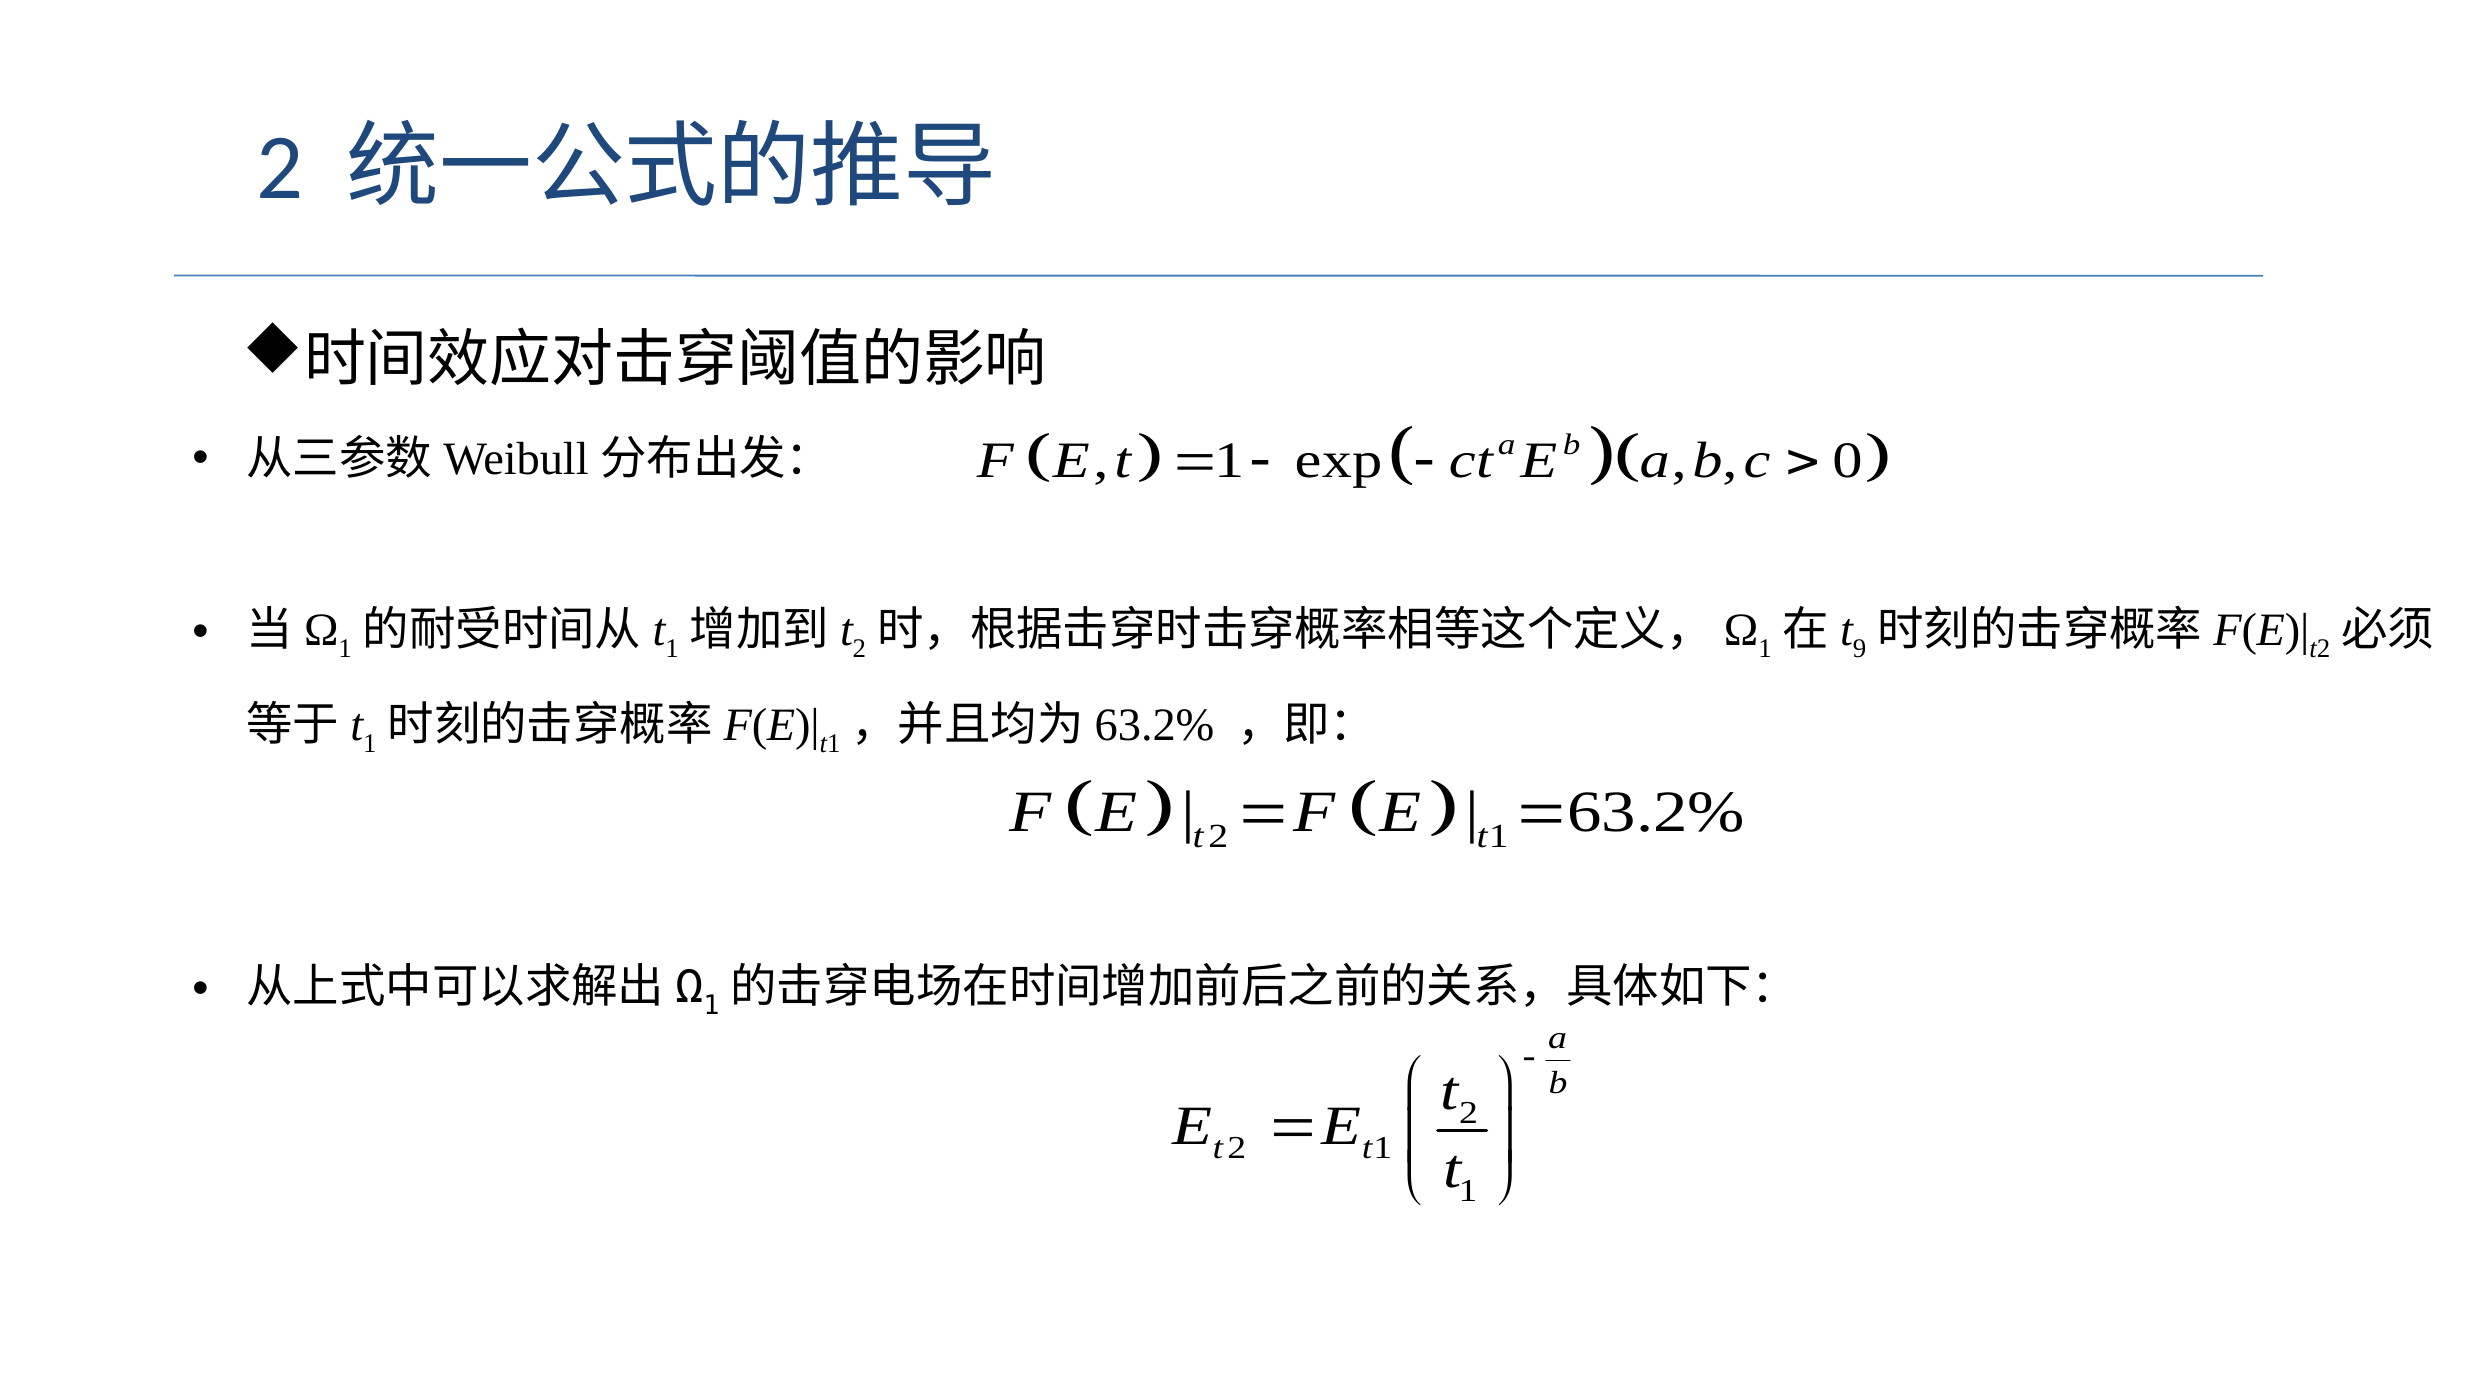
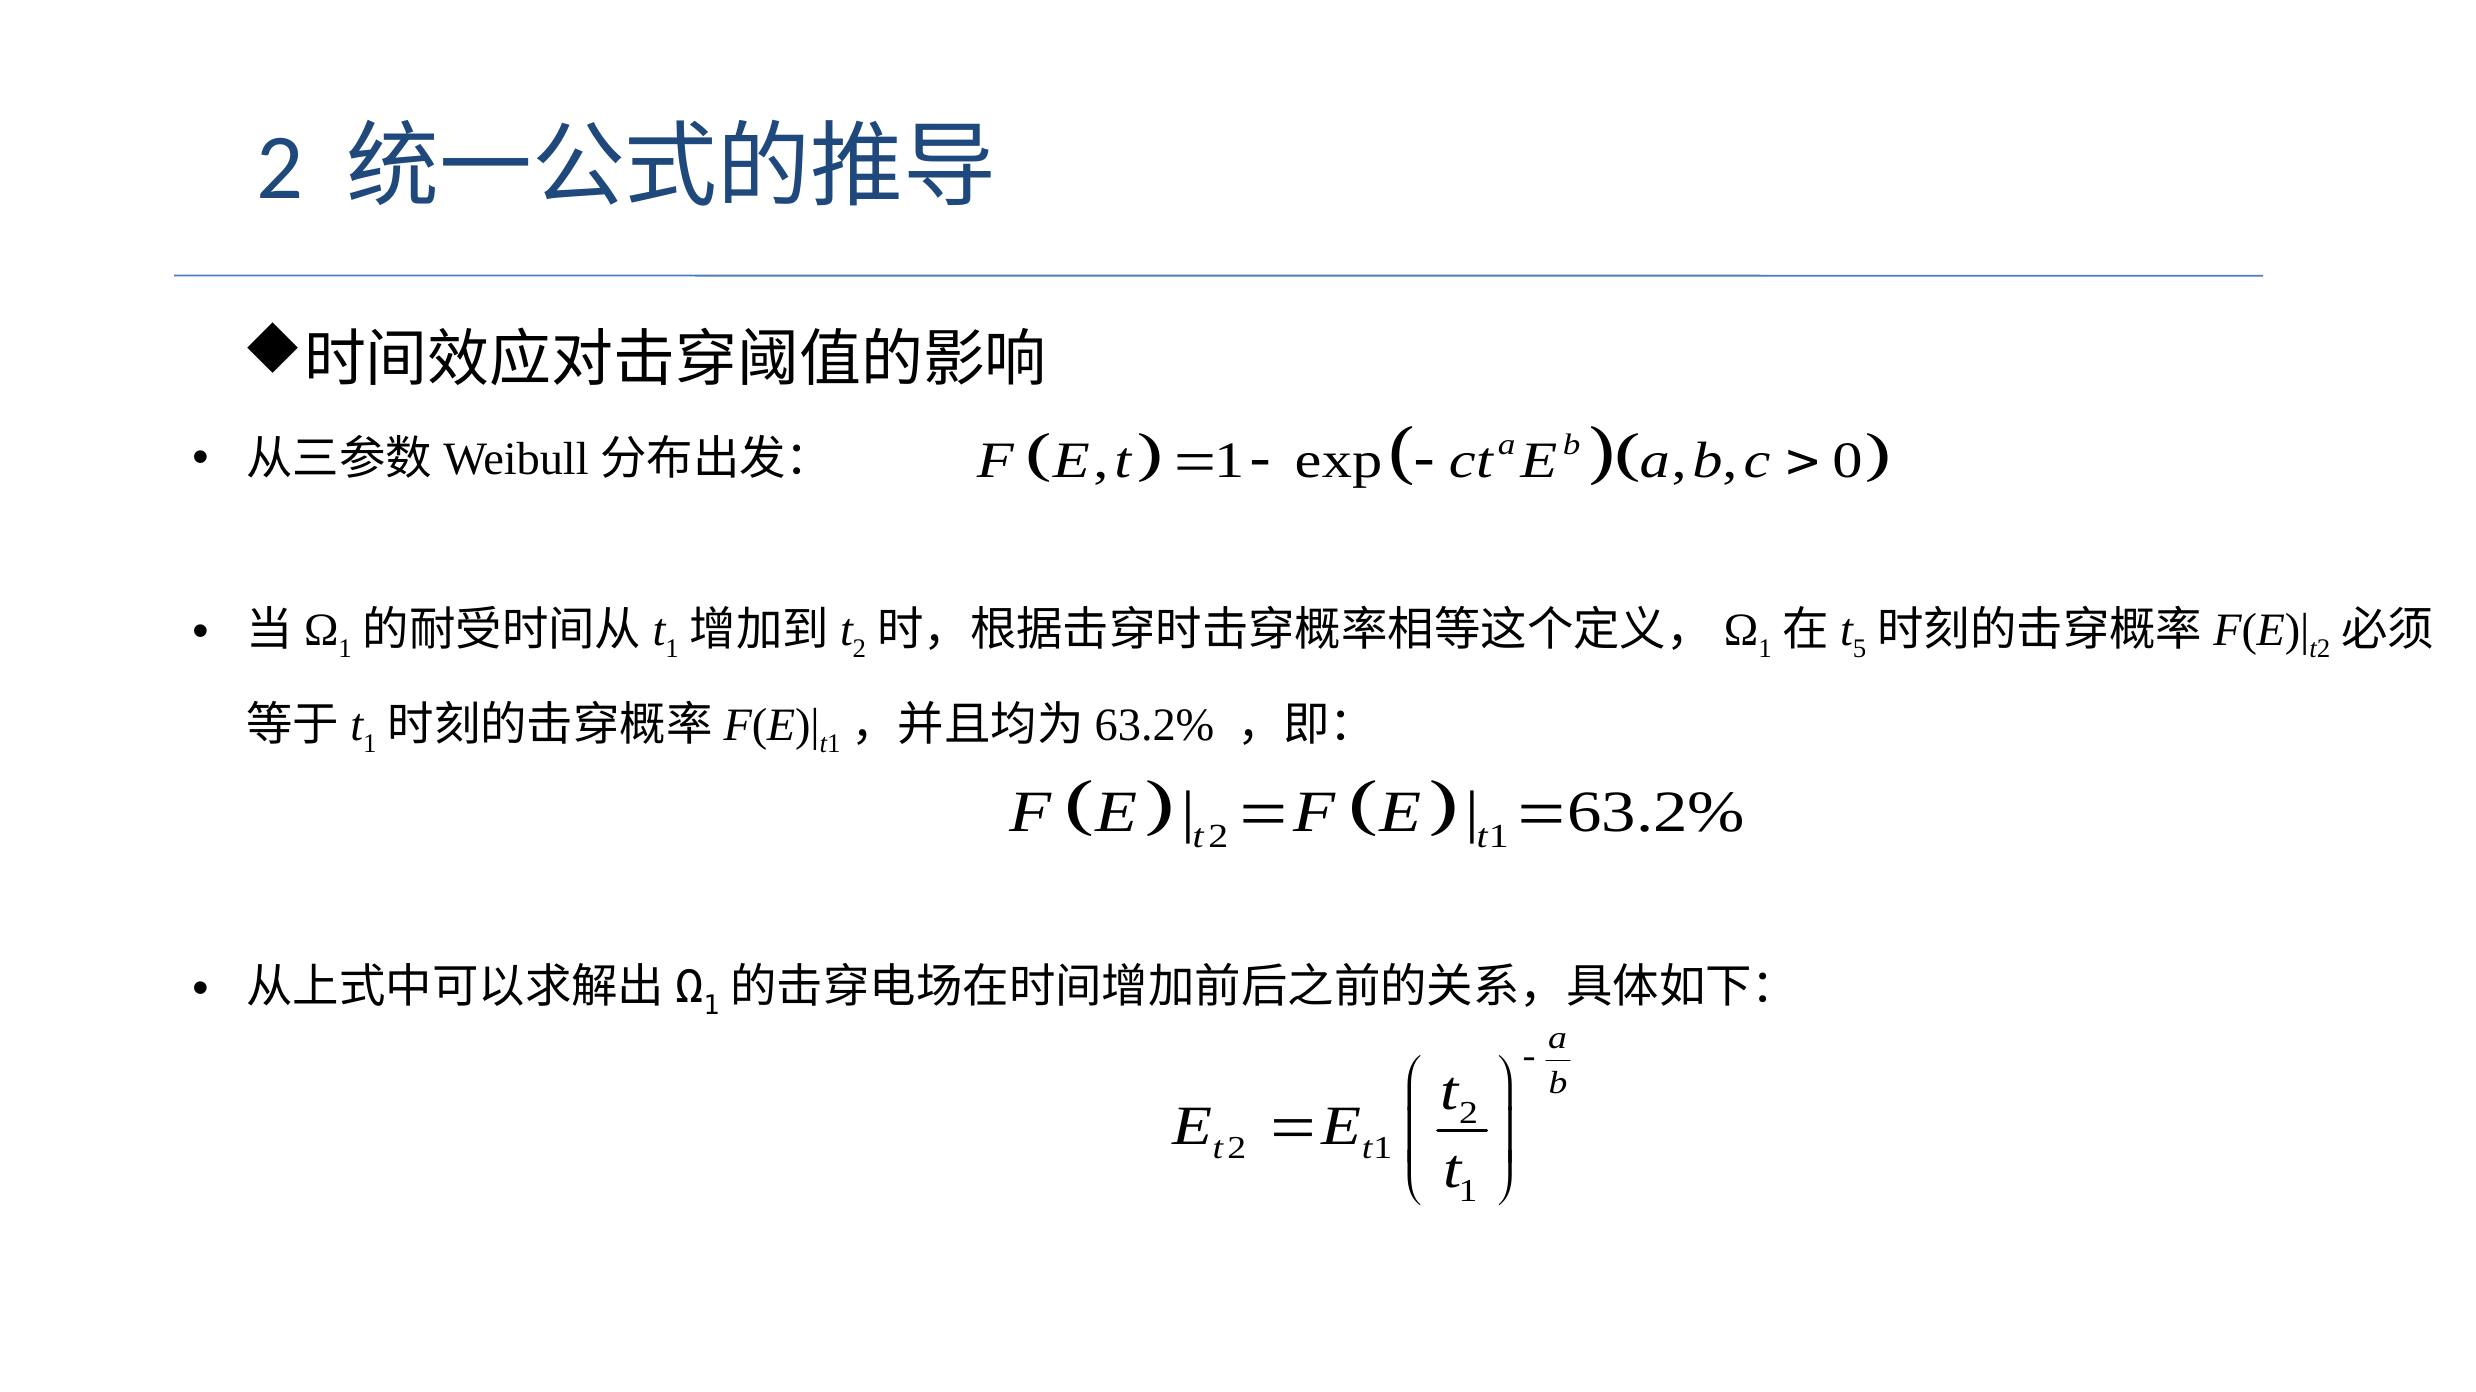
9: 9 -> 5
